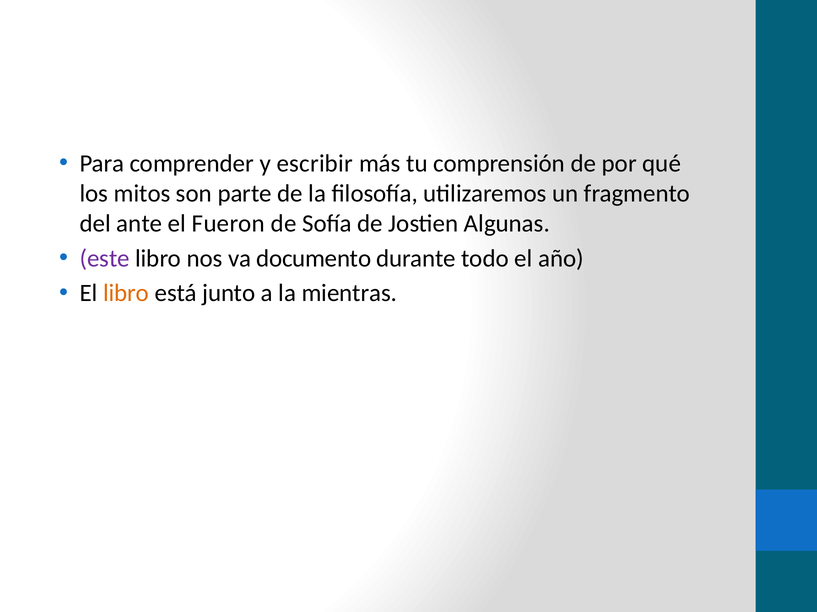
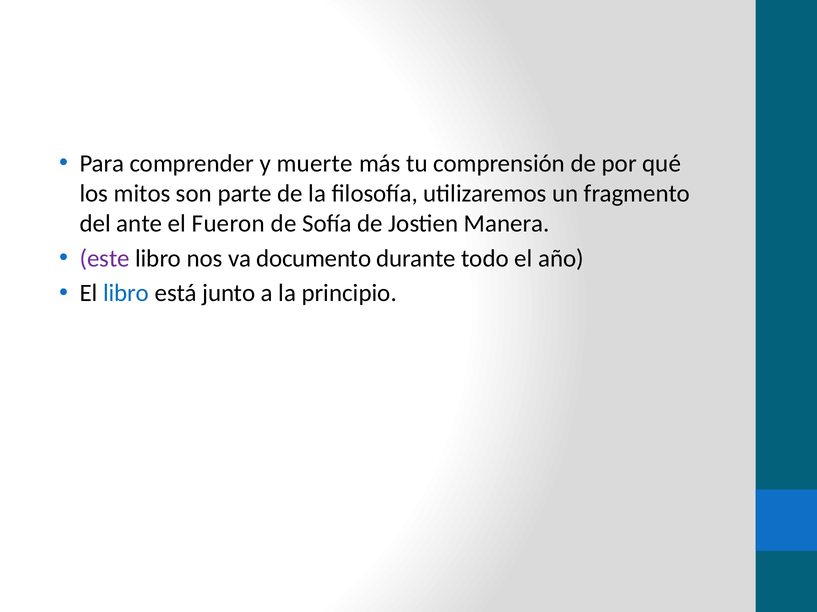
escribir: escribir -> muerte
Algunas: Algunas -> Manera
libro at (126, 294) colour: orange -> blue
mientras: mientras -> principio
